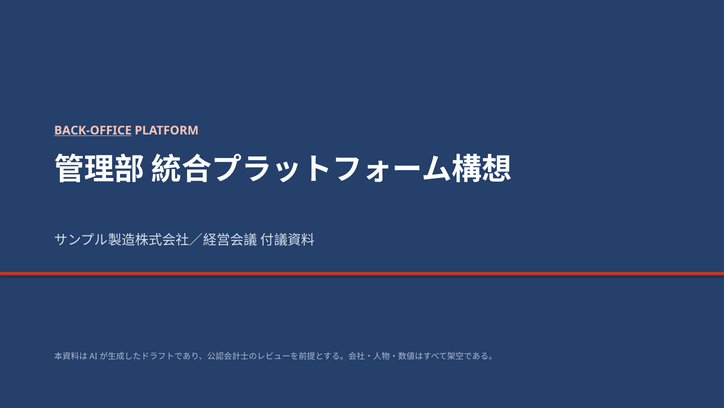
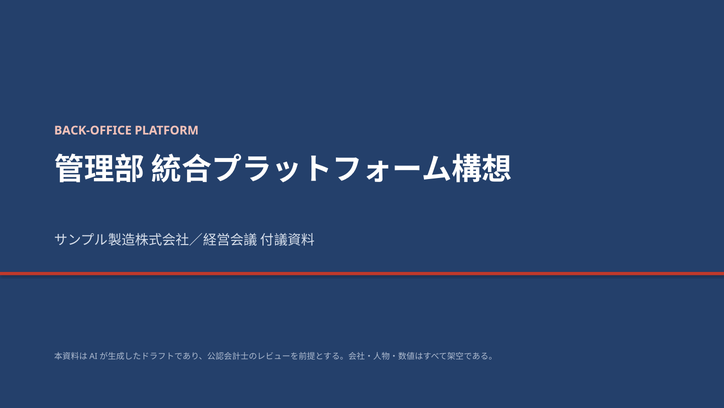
BACK-OFFICE underline: present -> none
